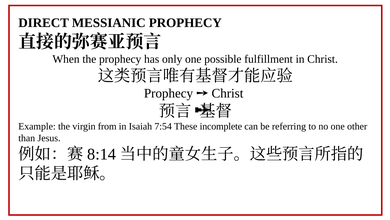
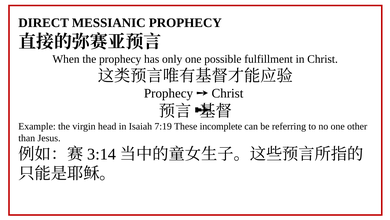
from: from -> head
7:54: 7:54 -> 7:19
8:14: 8:14 -> 3:14
